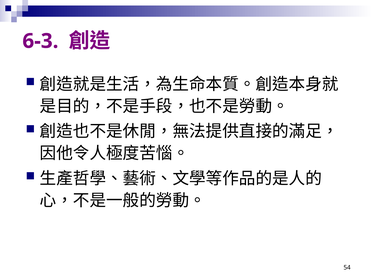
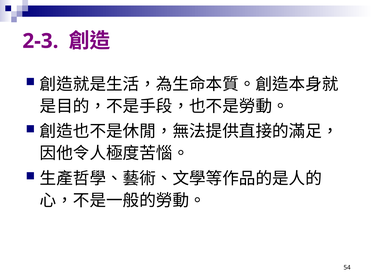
6-3: 6-3 -> 2-3
